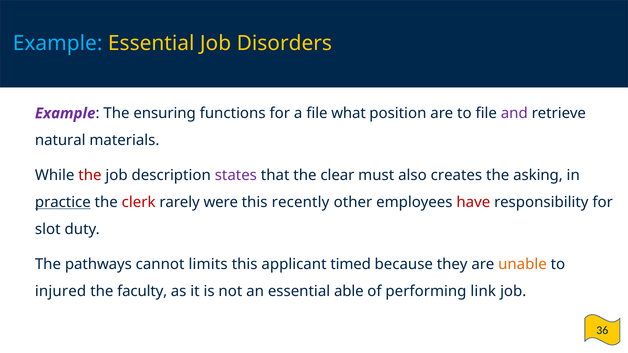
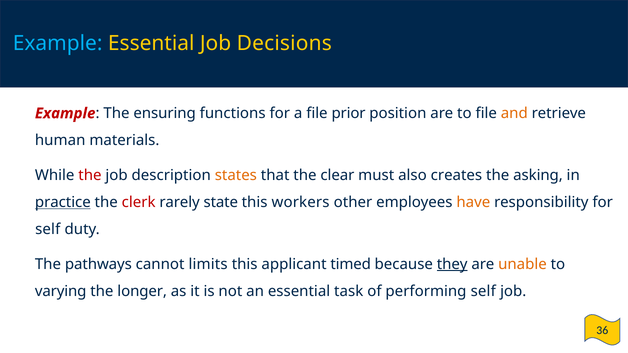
Disorders: Disorders -> Decisions
Example at (65, 113) colour: purple -> red
what: what -> prior
and colour: purple -> orange
natural: natural -> human
states colour: purple -> orange
were: were -> state
recently: recently -> workers
have colour: red -> orange
slot at (48, 229): slot -> self
they underline: none -> present
injured: injured -> varying
faculty: faculty -> longer
able: able -> task
performing link: link -> self
